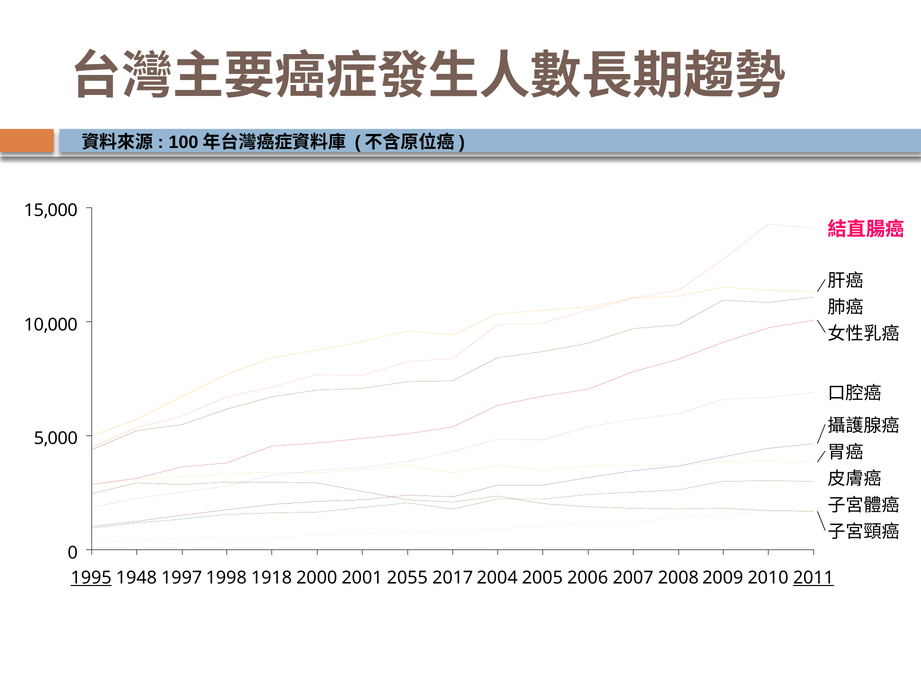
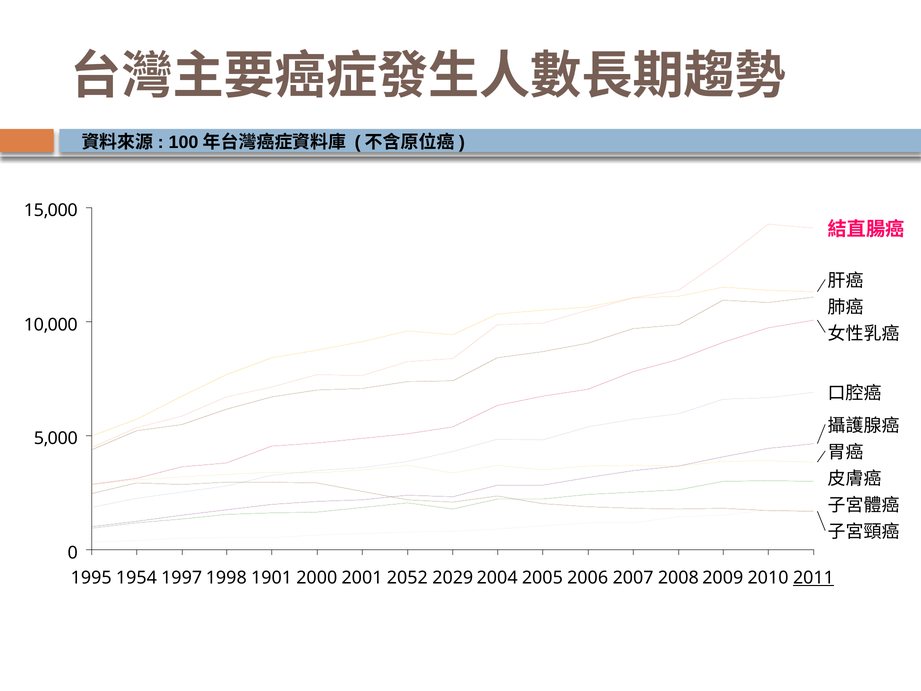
1995 underline: present -> none
1948: 1948 -> 1954
1918: 1918 -> 1901
2055: 2055 -> 2052
2017: 2017 -> 2029
